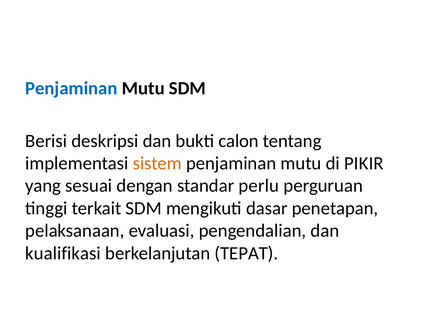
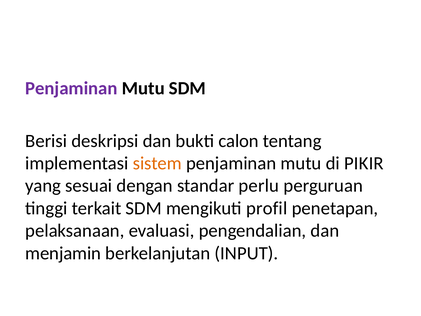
Penjaminan at (71, 88) colour: blue -> purple
dasar: dasar -> profil
kualifikasi: kualifikasi -> menjamin
TEPAT: TEPAT -> INPUT
